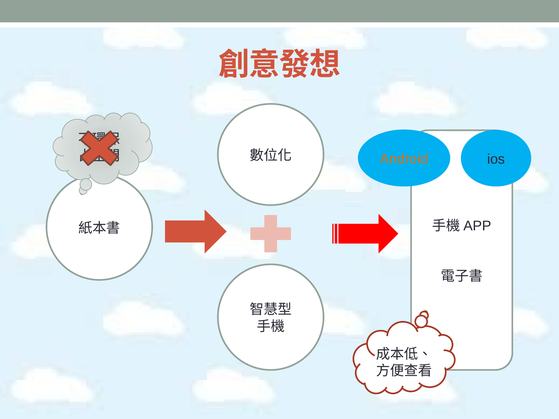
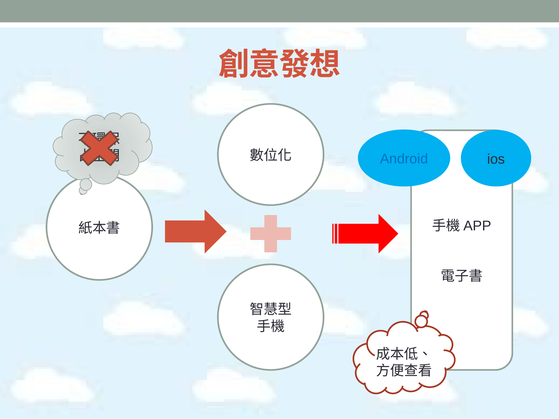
Android colour: orange -> blue
